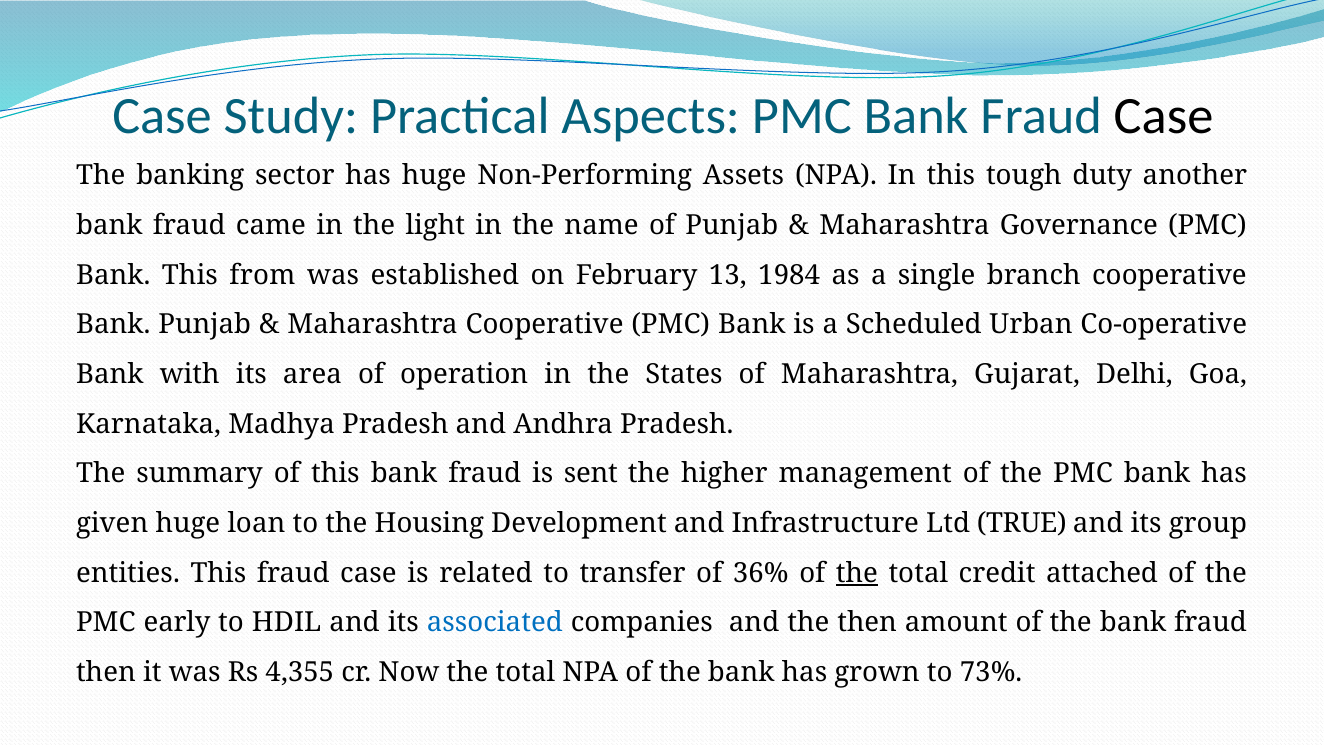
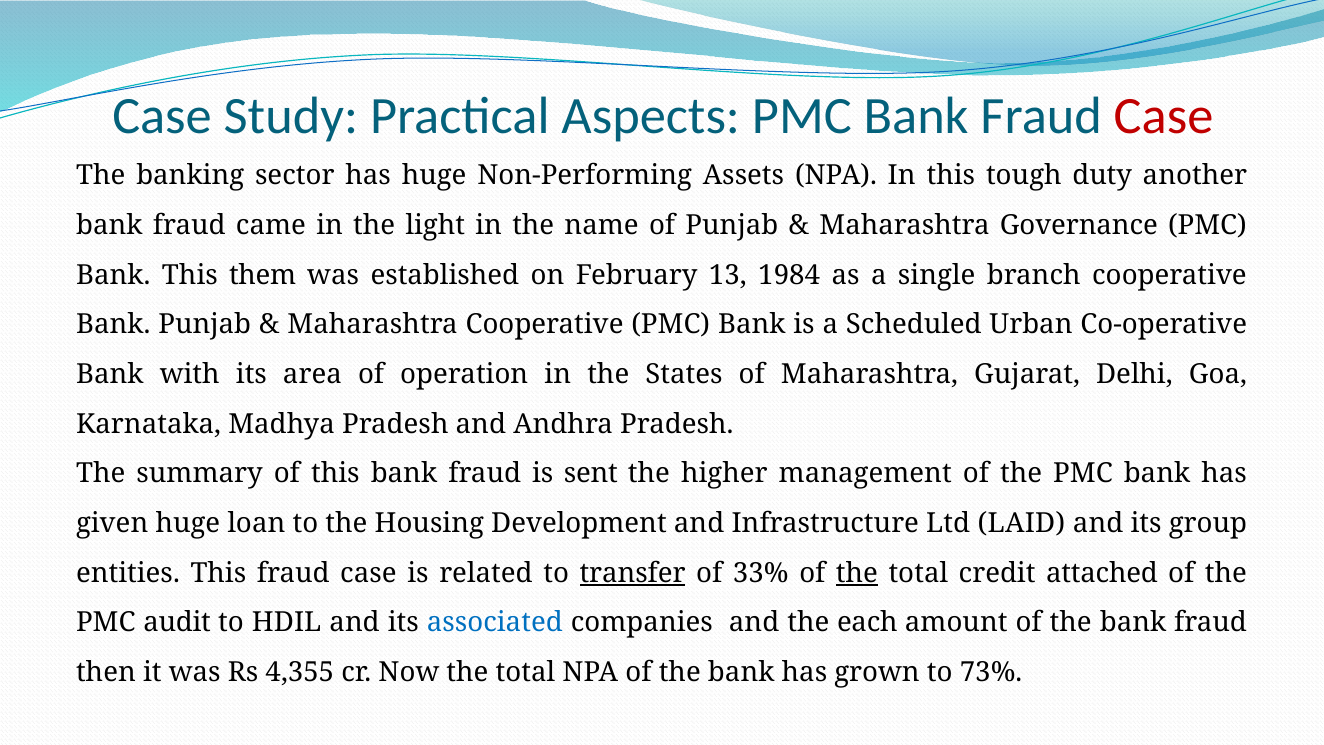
Case at (1164, 116) colour: black -> red
from: from -> them
TRUE: TRUE -> LAID
transfer underline: none -> present
36%: 36% -> 33%
early: early -> audit
the then: then -> each
